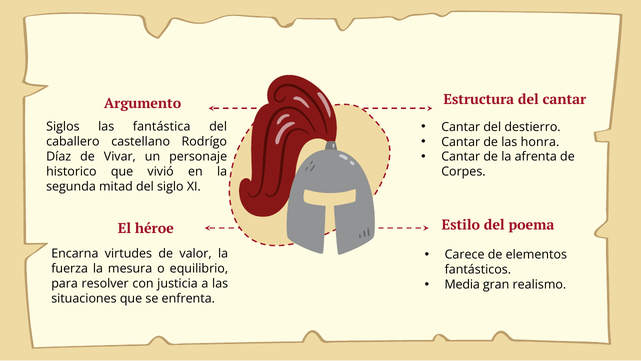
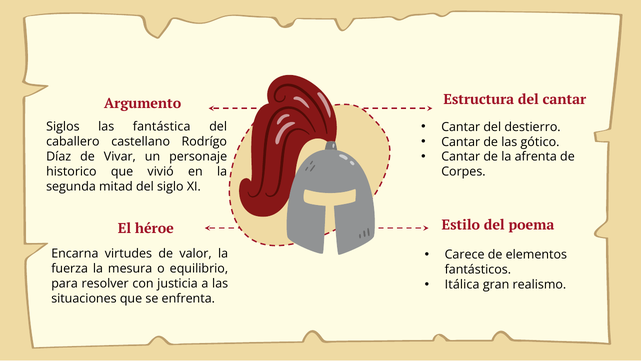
honra: honra -> gótico
Media: Media -> Itálica
